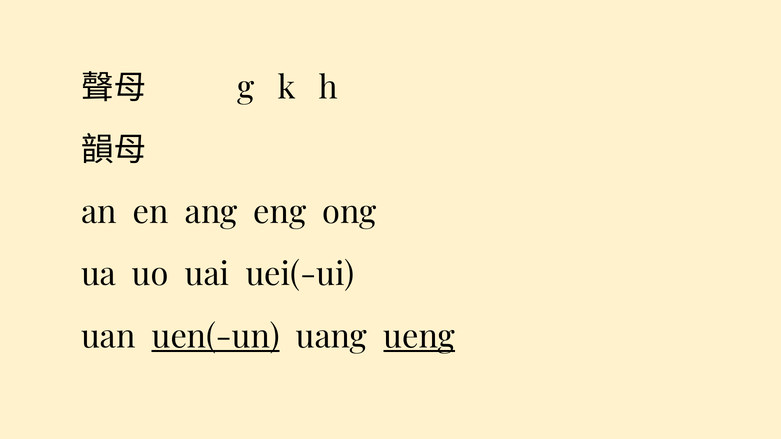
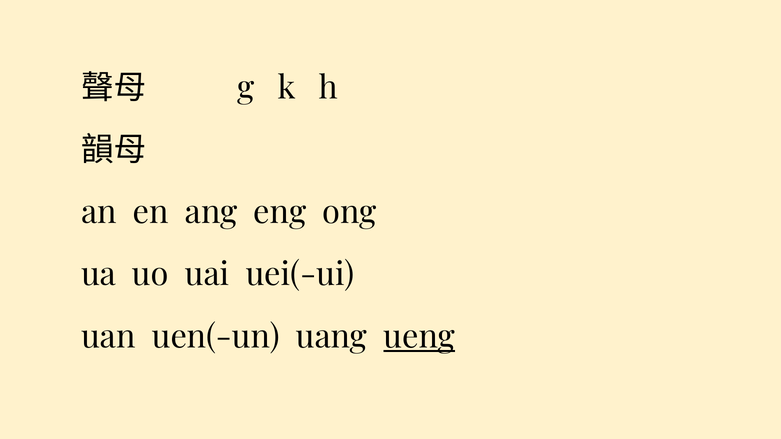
uen(-un underline: present -> none
